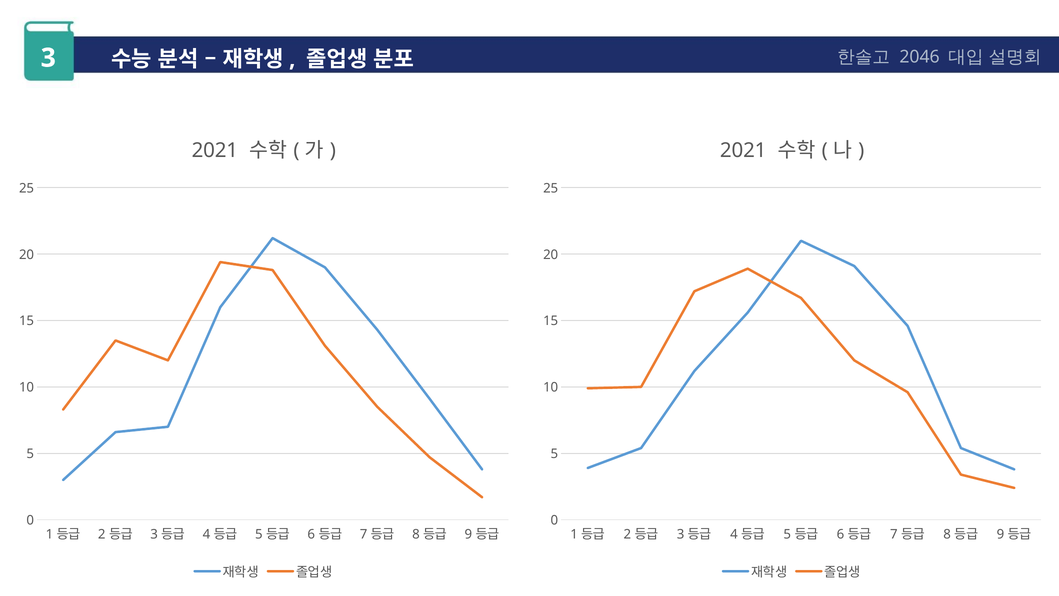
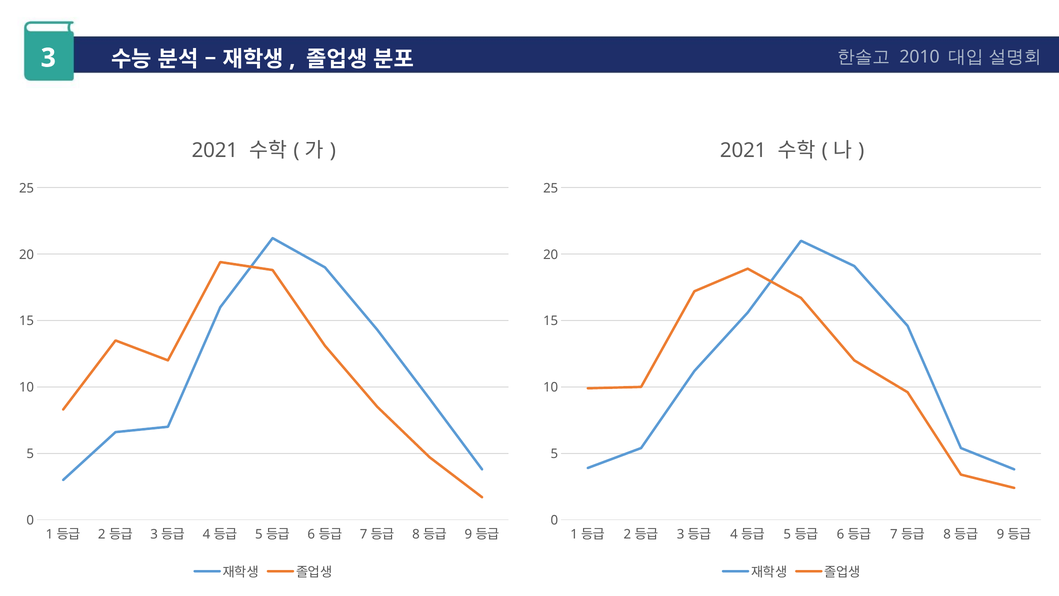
2046: 2046 -> 2010
